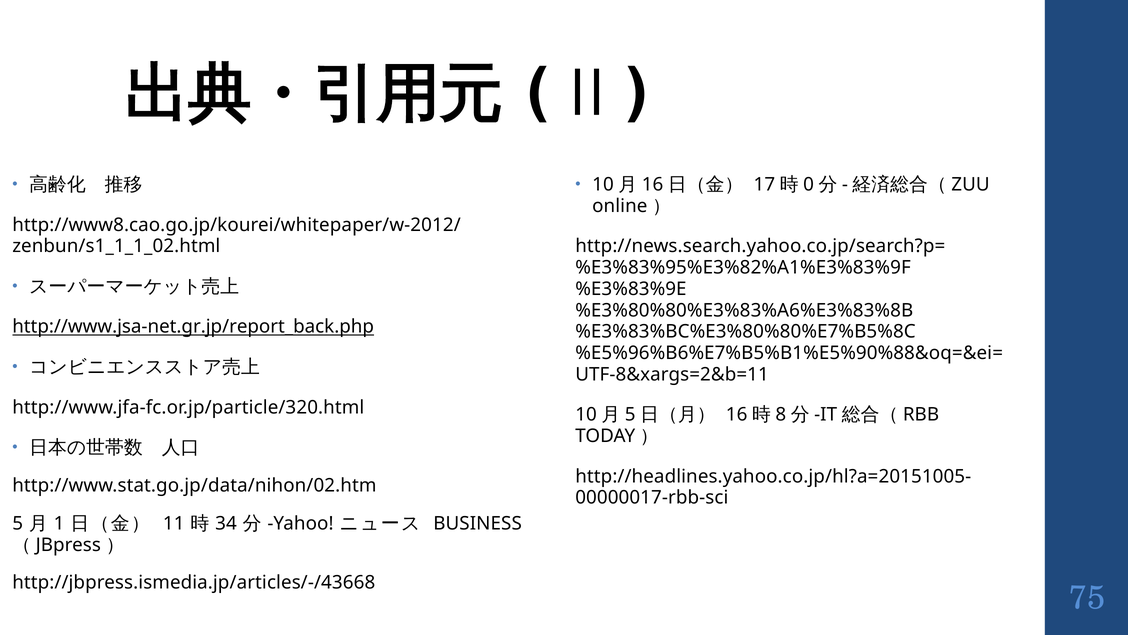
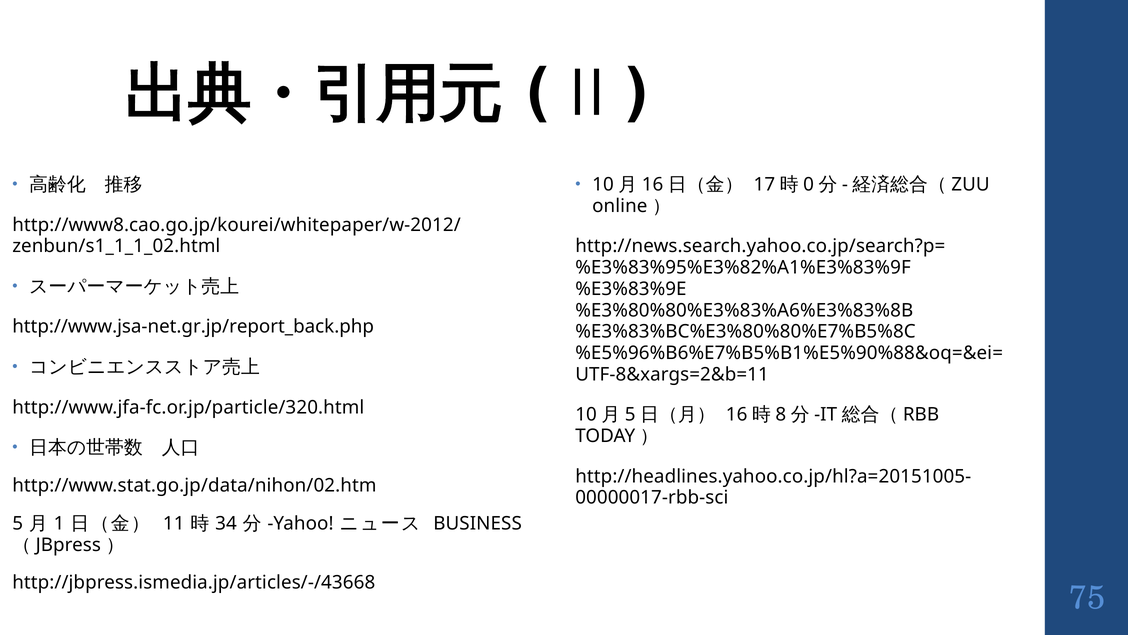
http://www.jsa-net.gr.jp/report_back.php underline: present -> none
